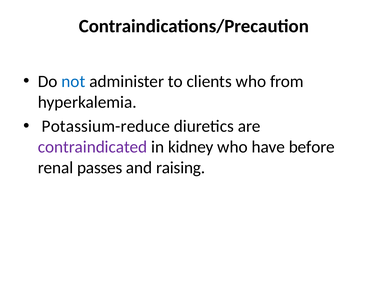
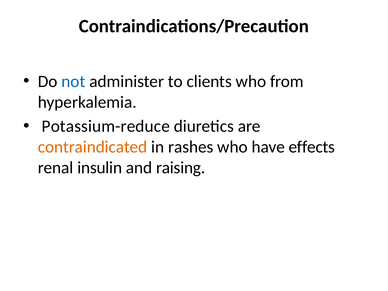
contraindicated colour: purple -> orange
kidney: kidney -> rashes
before: before -> effects
passes: passes -> insulin
